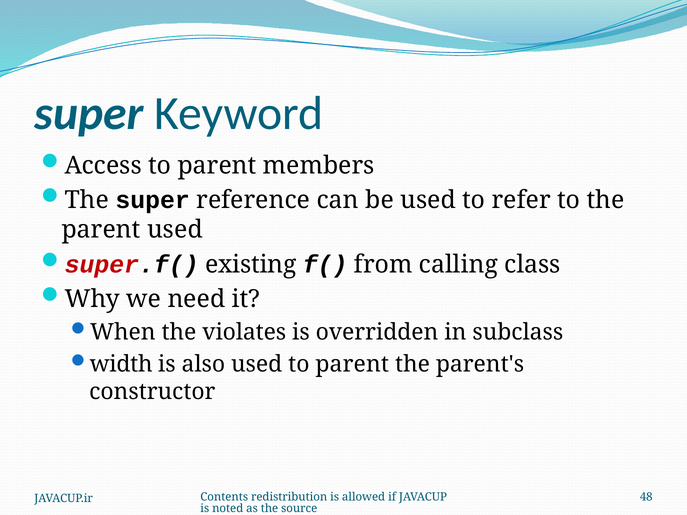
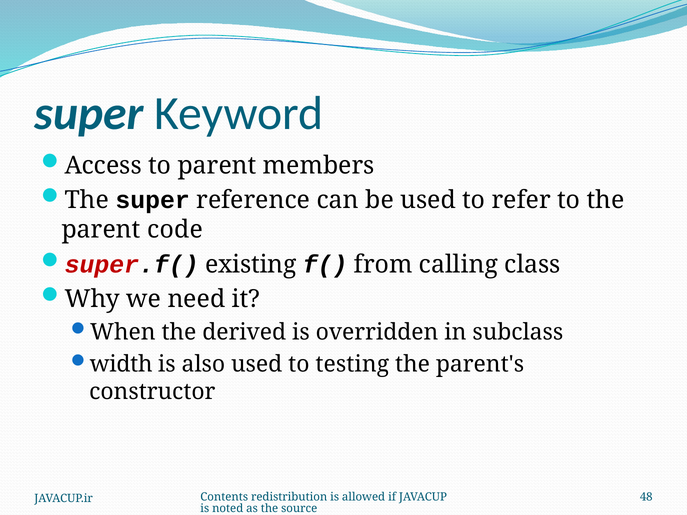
parent used: used -> code
violates: violates -> derived
used to parent: parent -> testing
